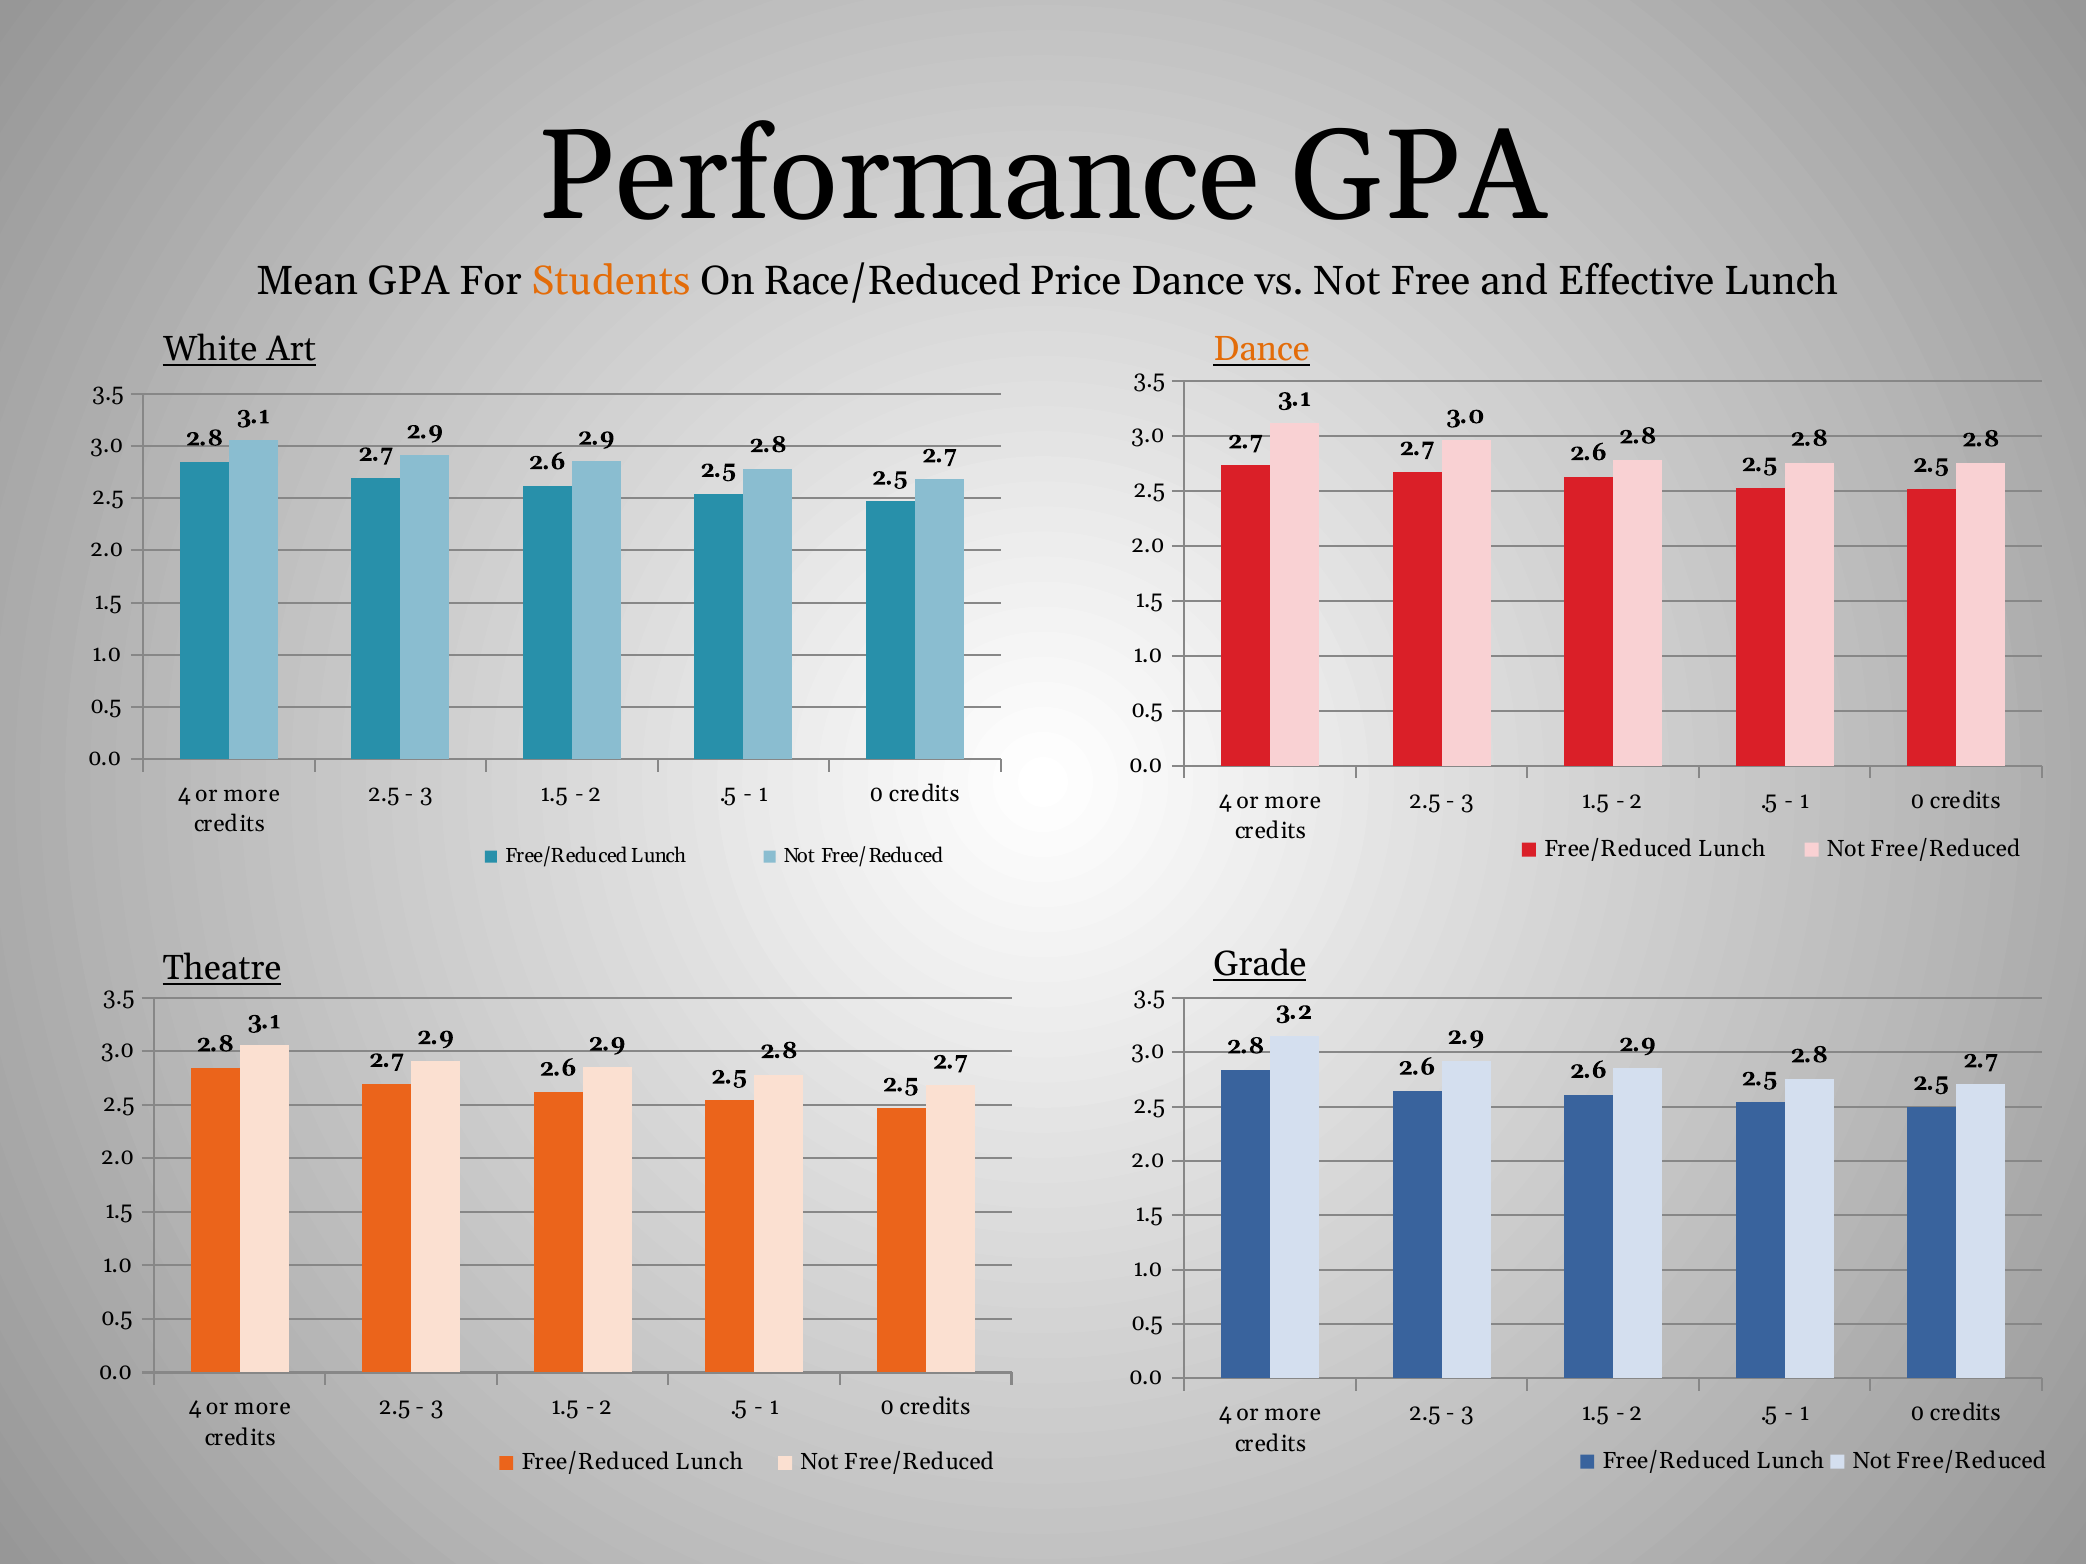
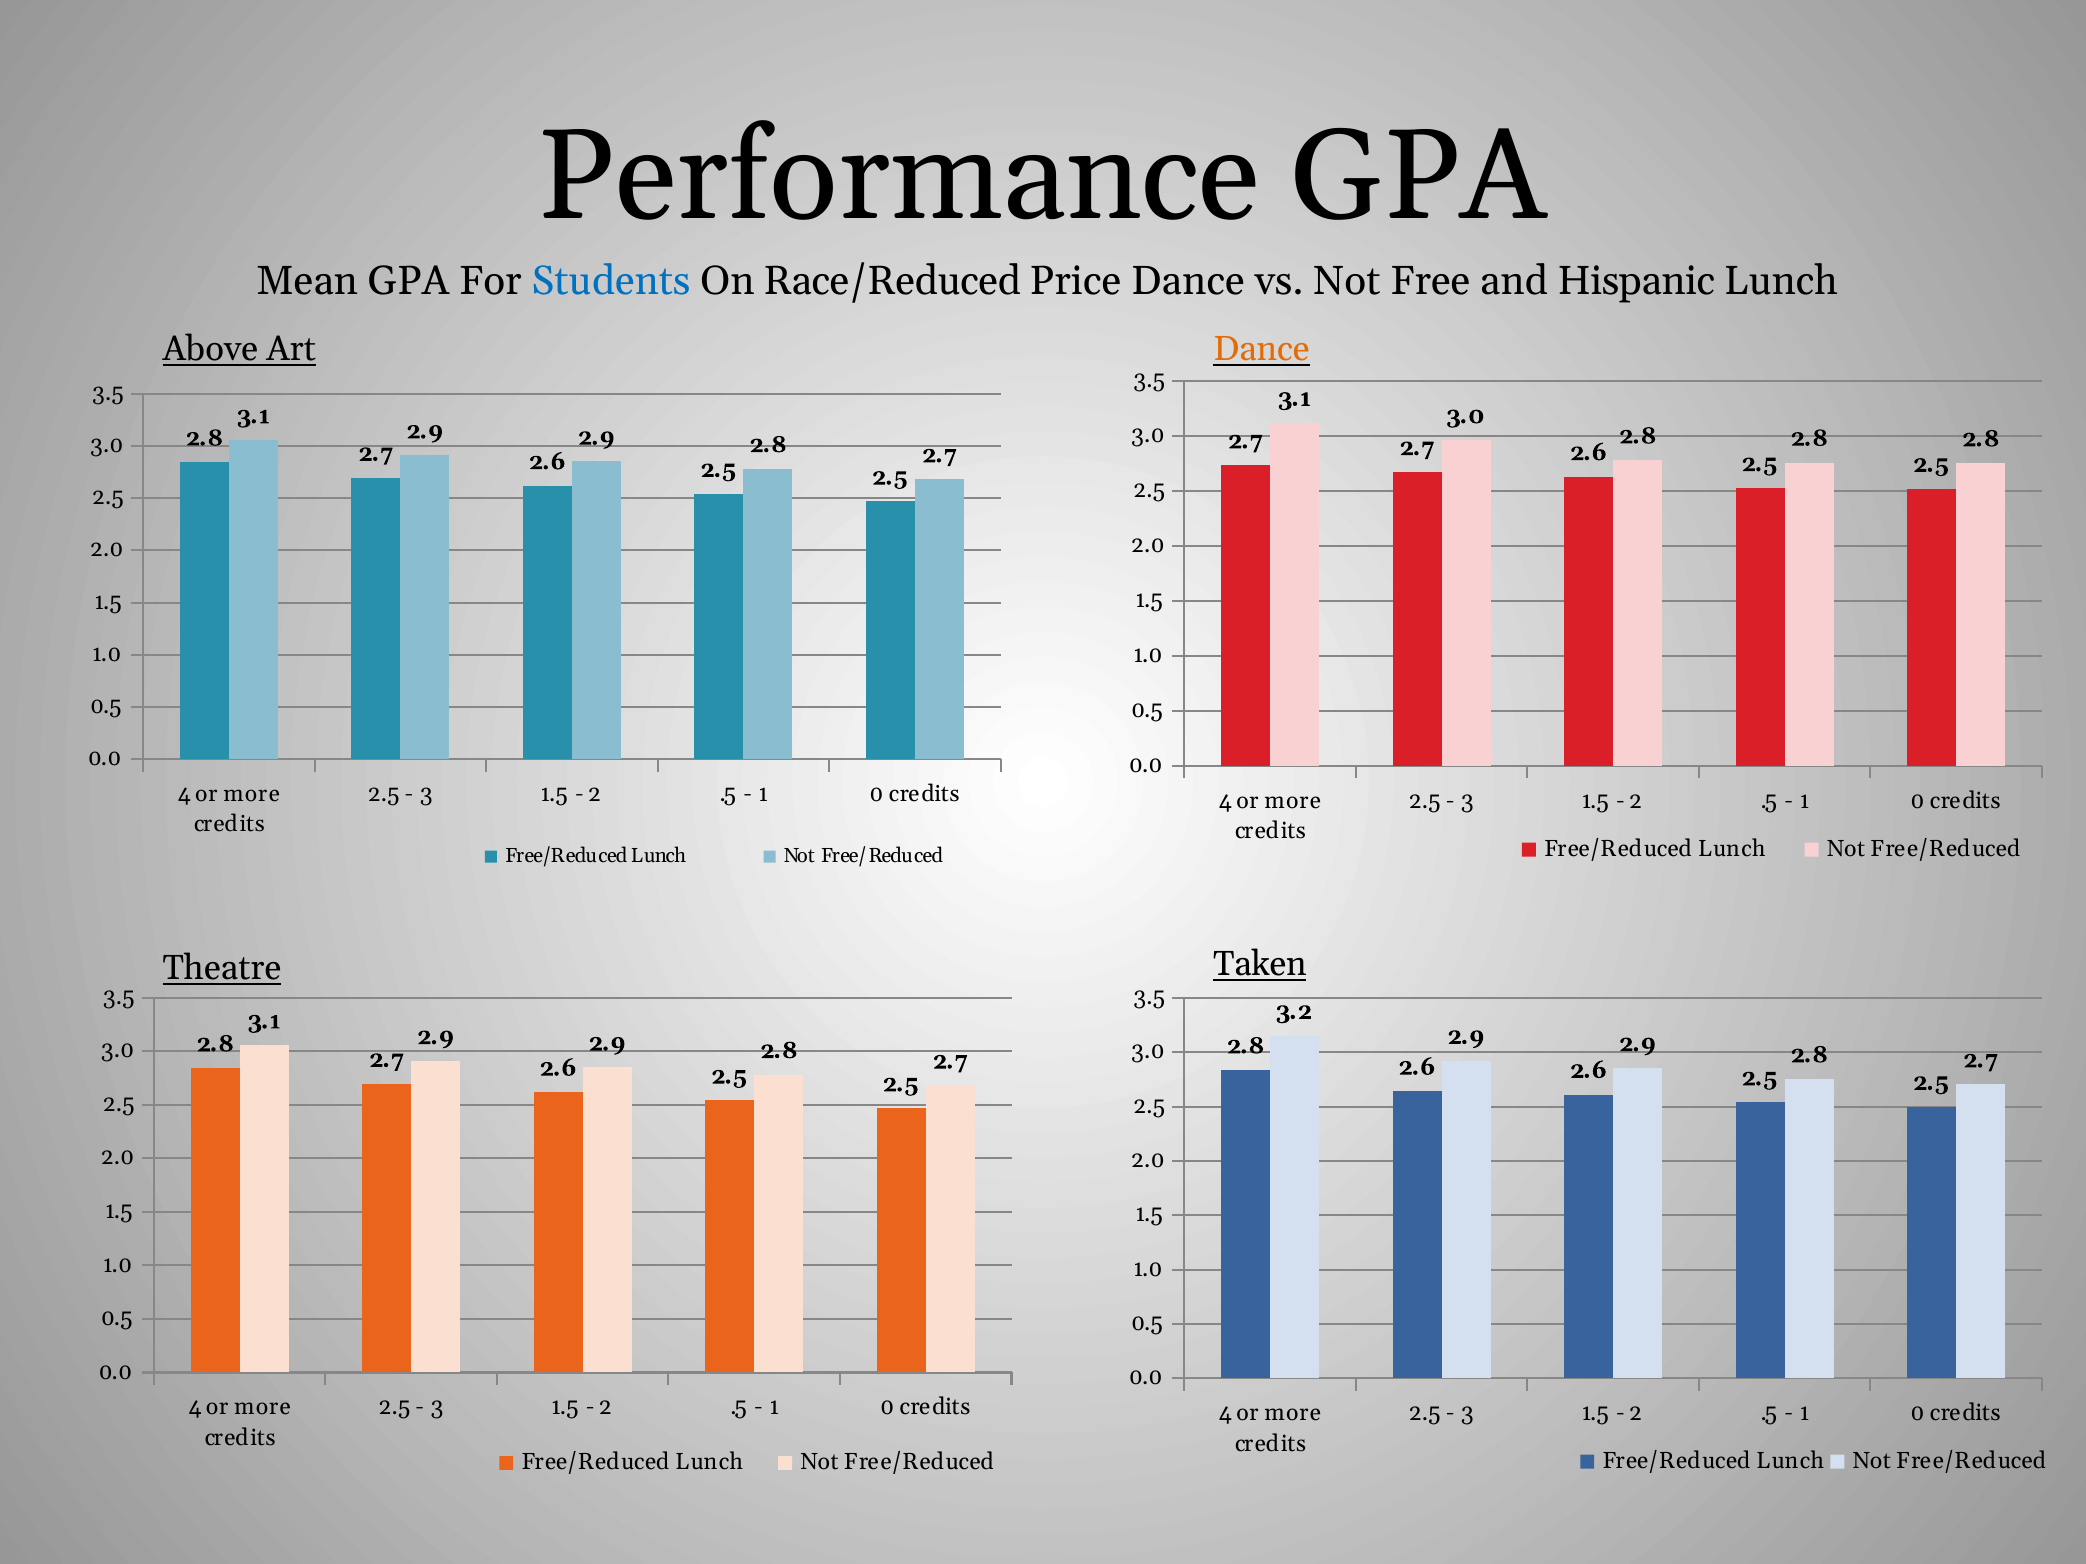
Students colour: orange -> blue
Effective: Effective -> Hispanic
White: White -> Above
Grade: Grade -> Taken
